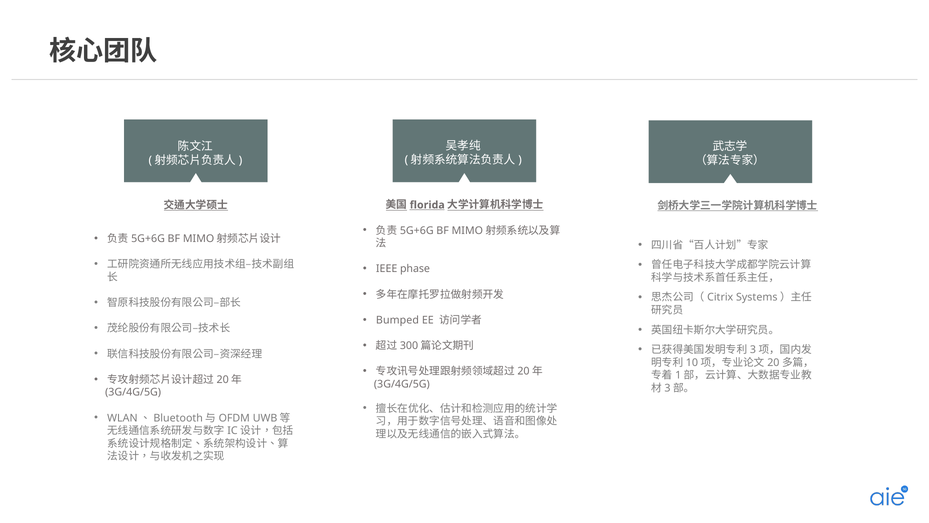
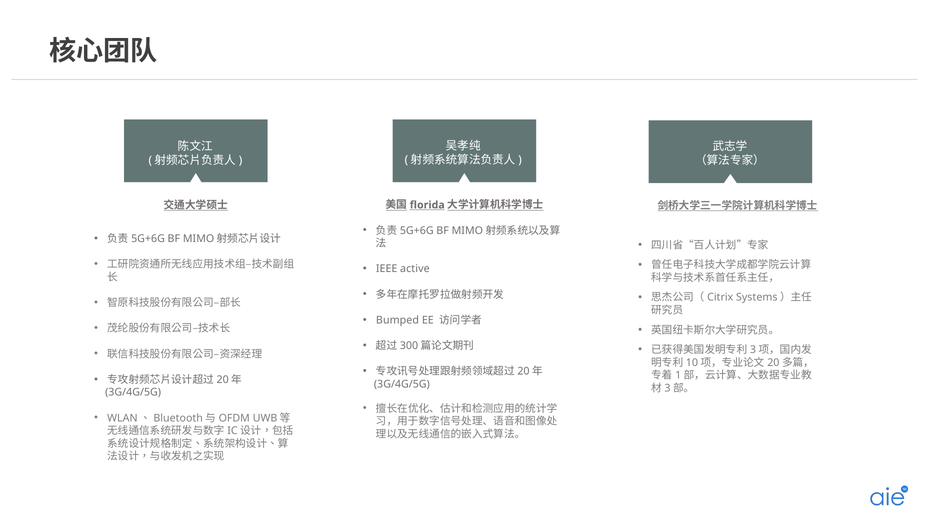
phase: phase -> active
